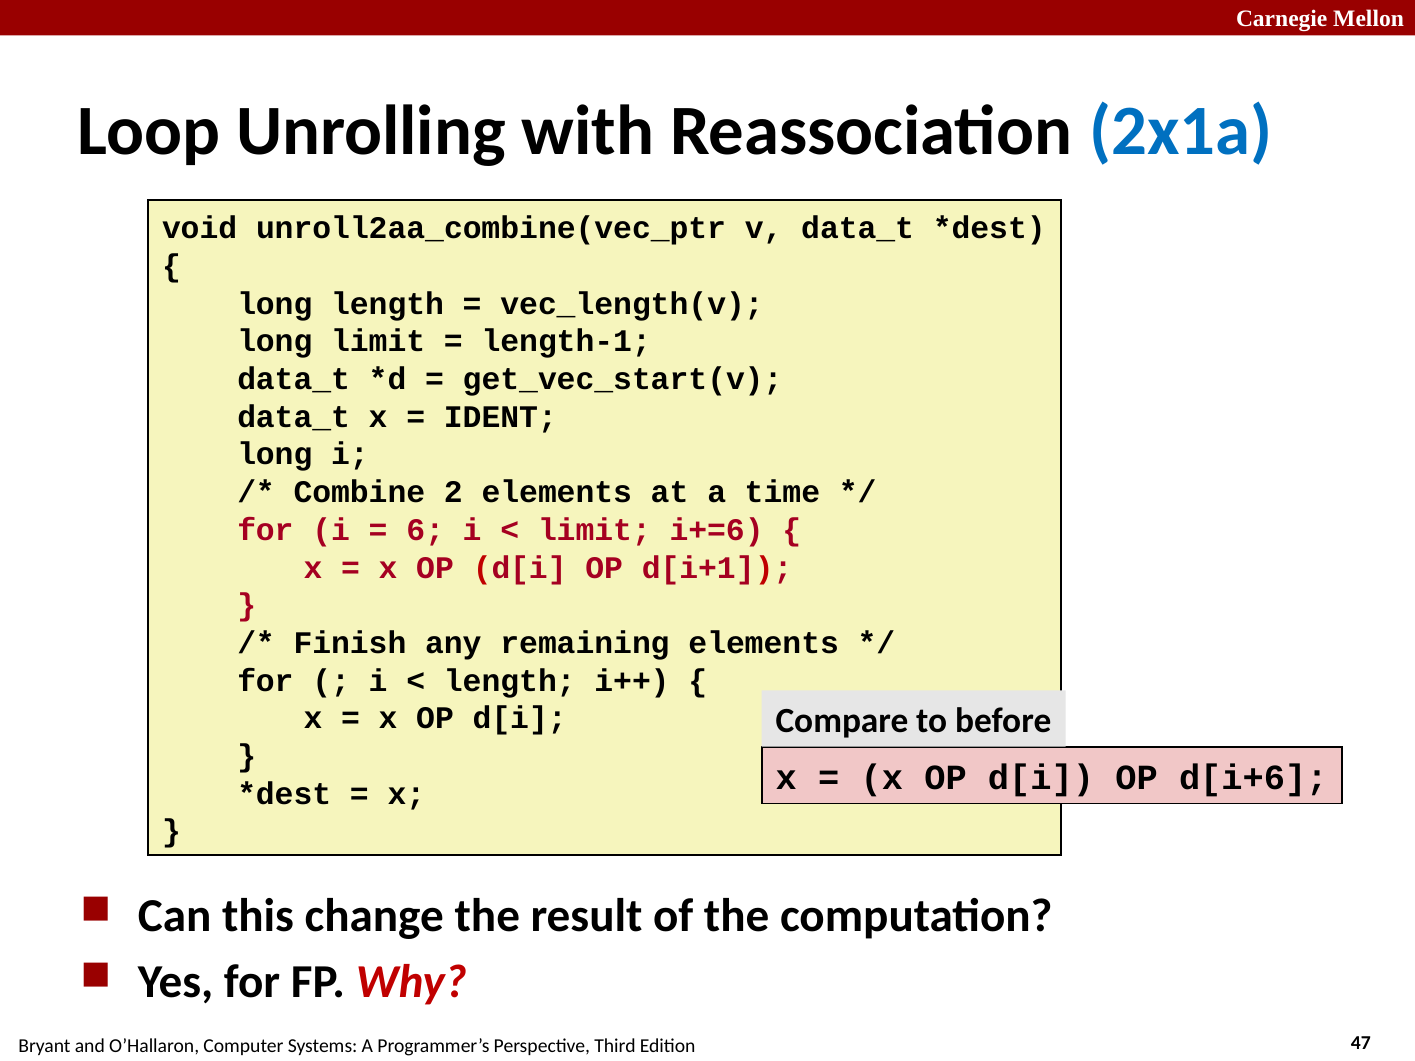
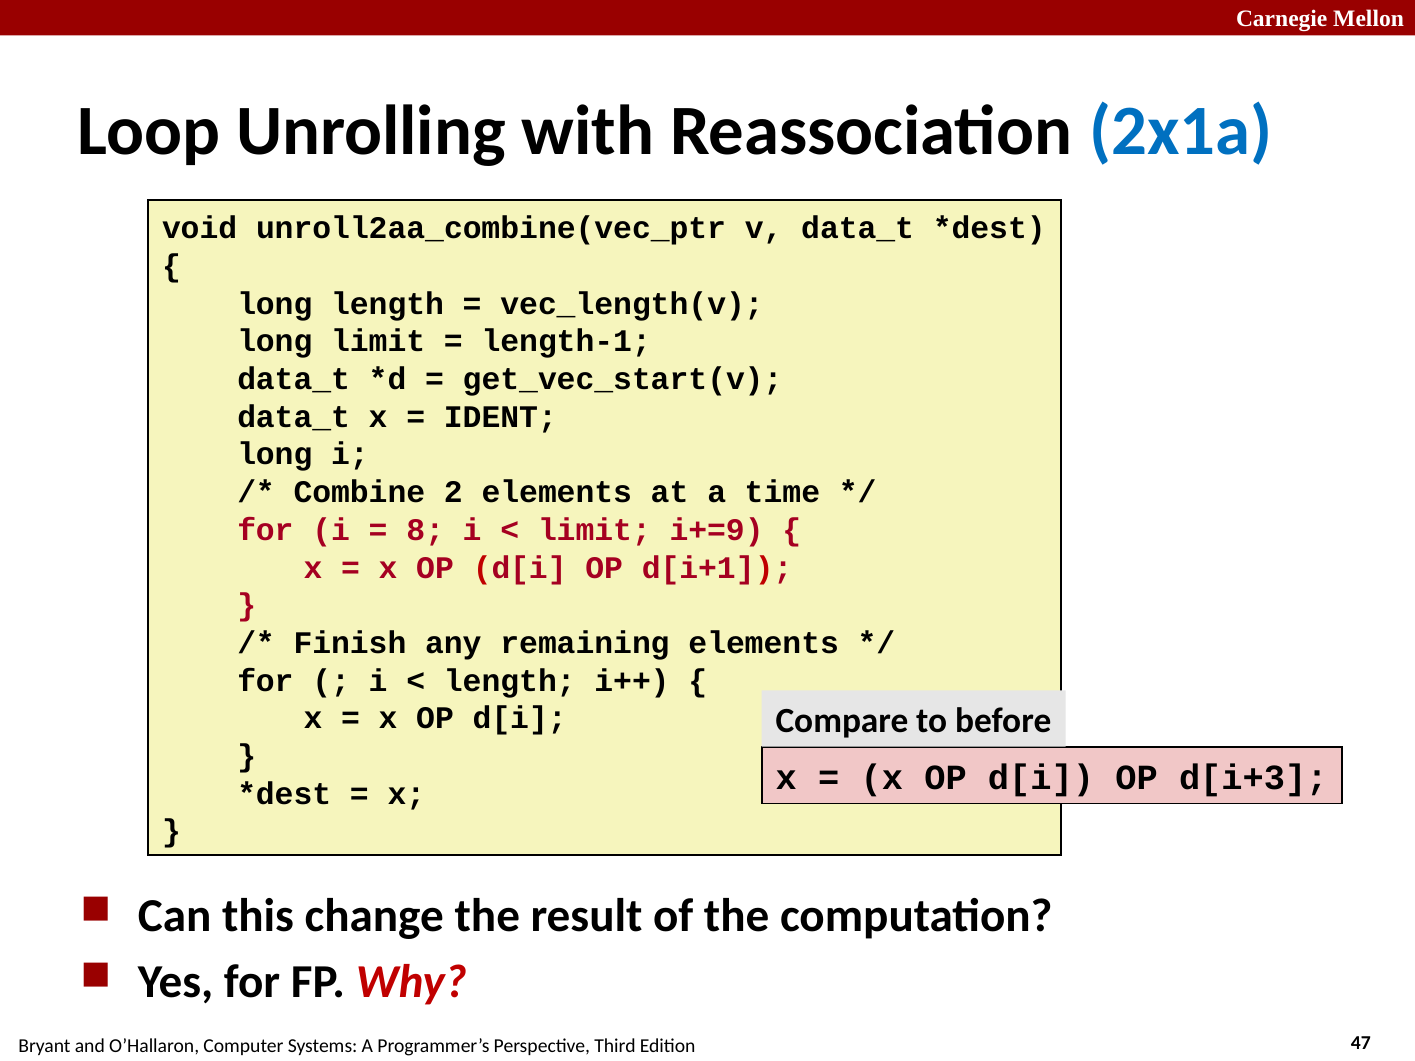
6: 6 -> 8
i+=6: i+=6 -> i+=9
d[i+6: d[i+6 -> d[i+3
